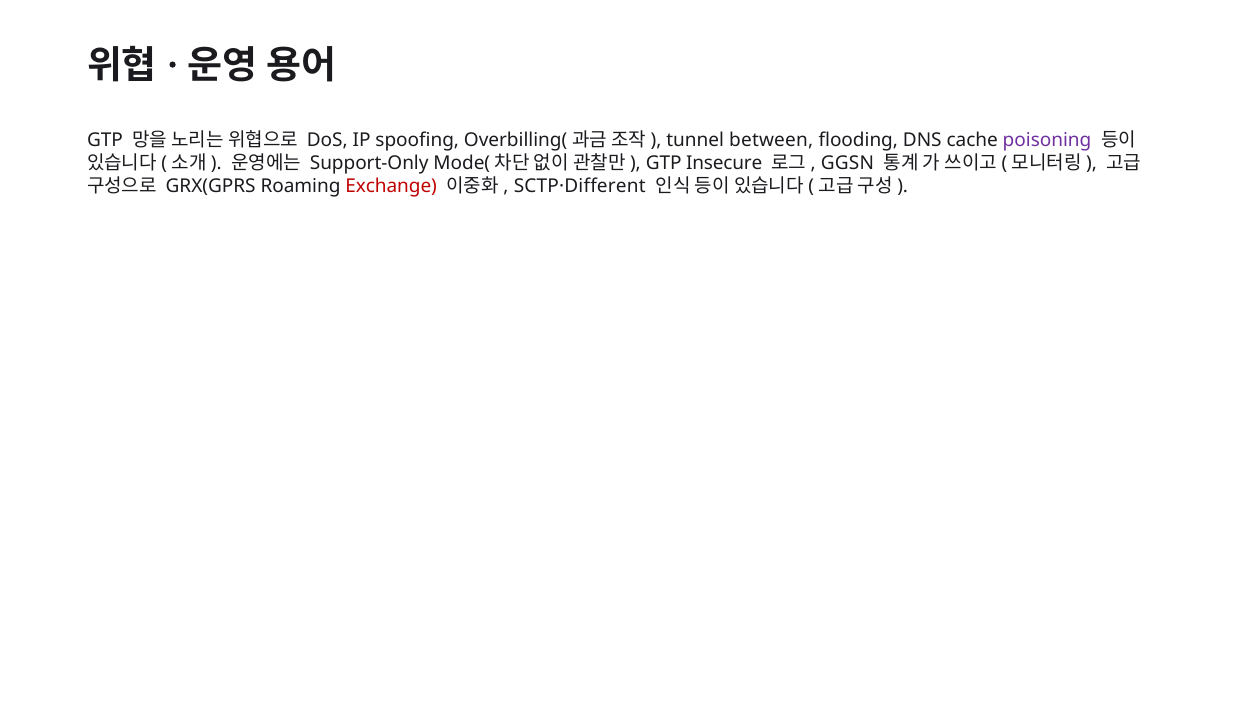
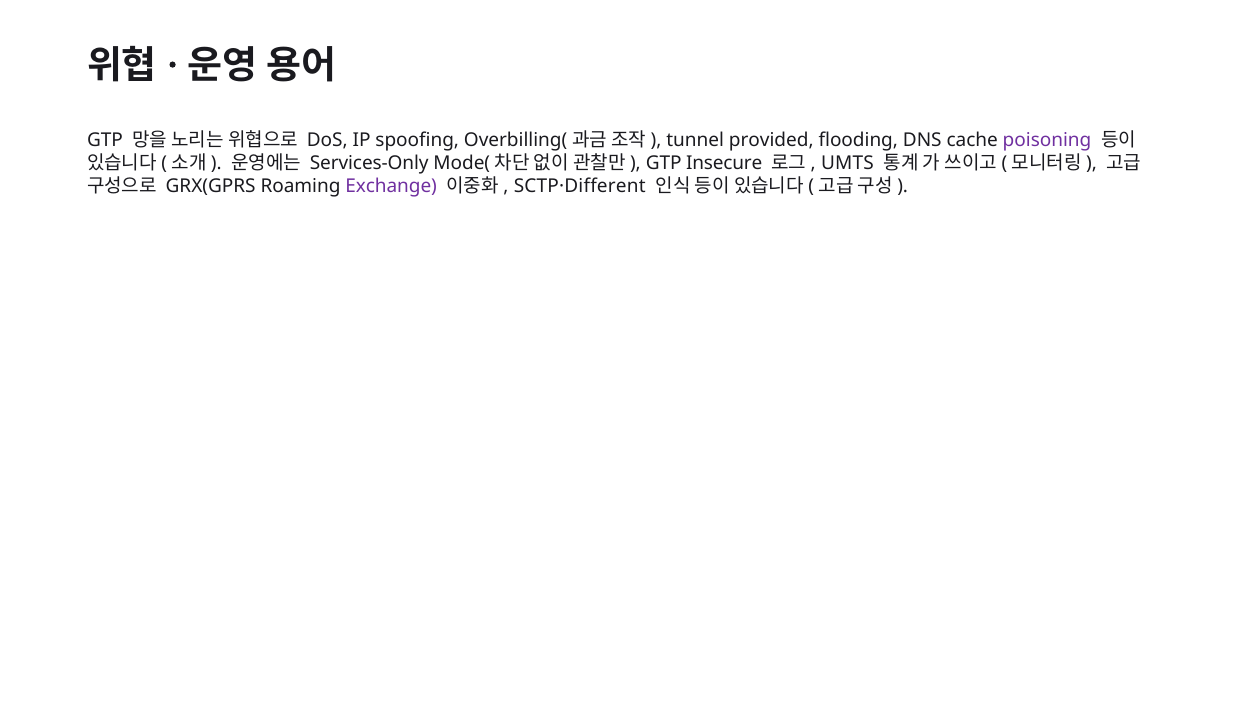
between: between -> provided
Support-Only: Support-Only -> Services-Only
GGSN: GGSN -> UMTS
Exchange colour: red -> purple
